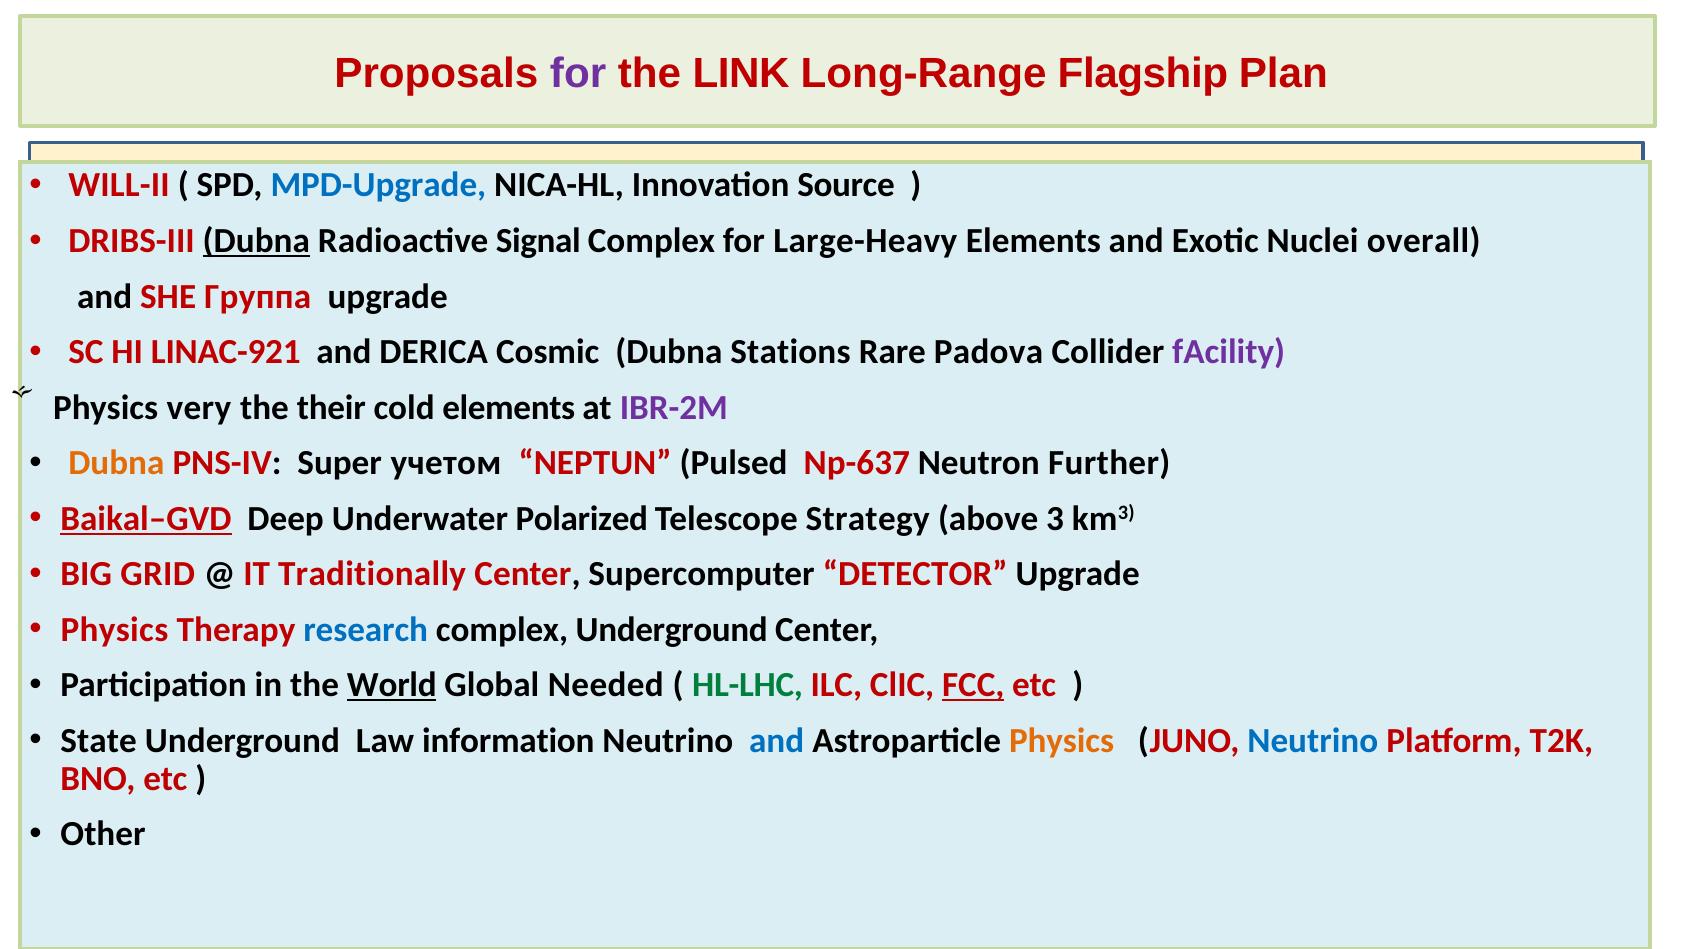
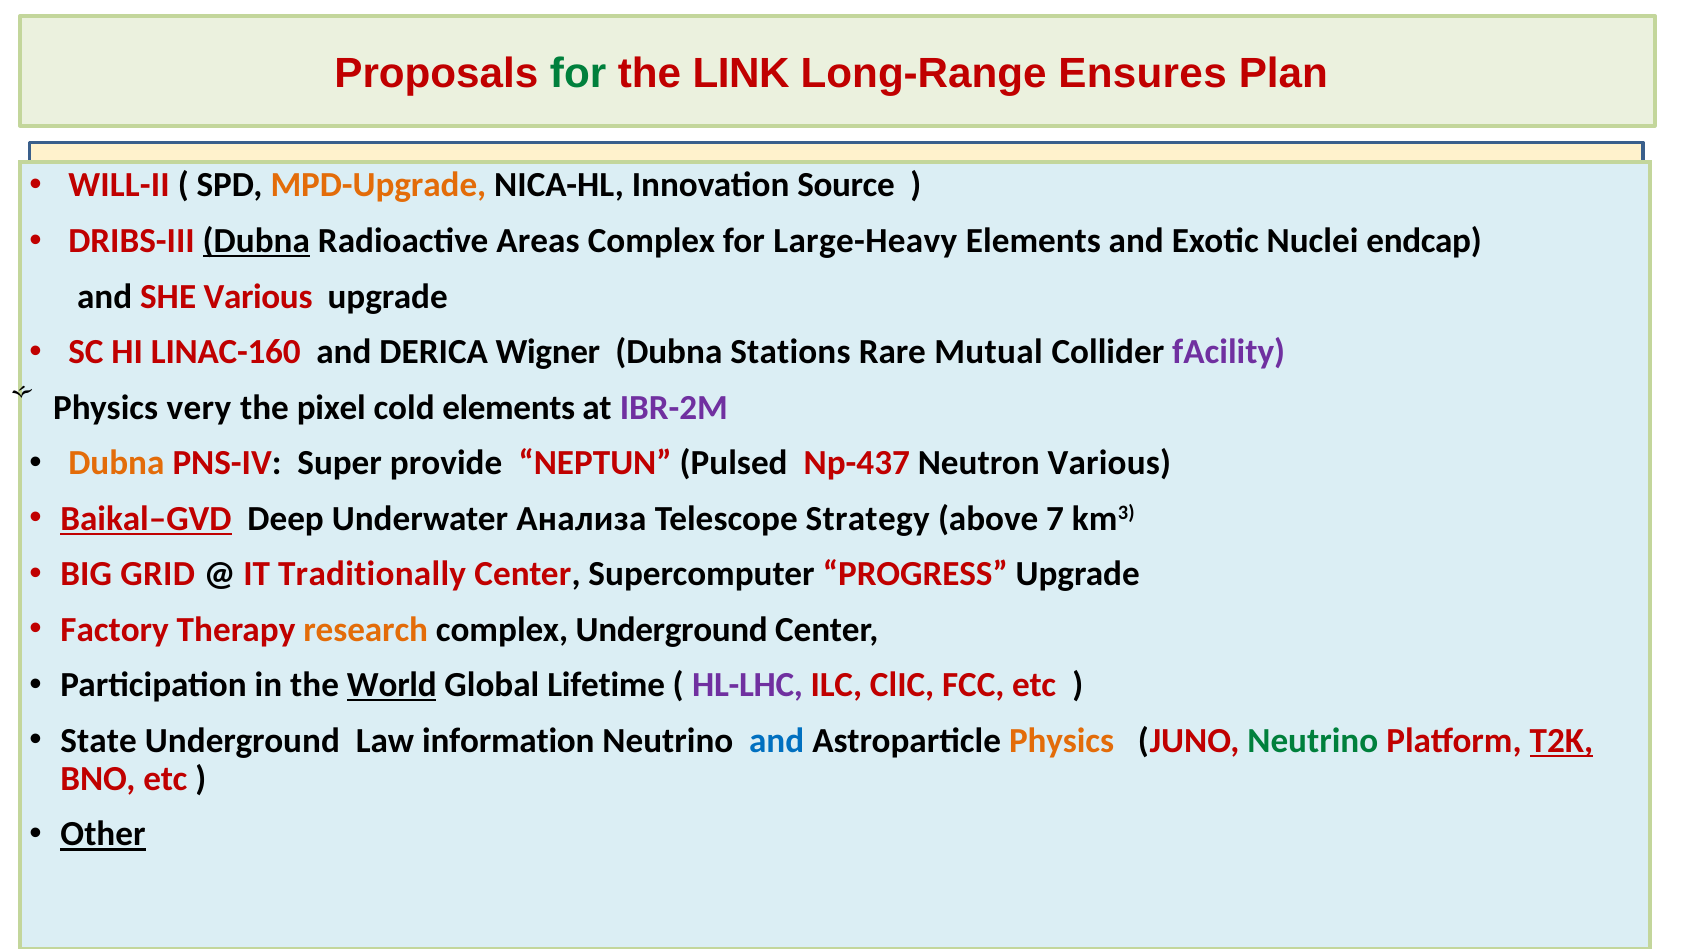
for at (578, 74) colour: purple -> green
Flagship: Flagship -> Ensures
MPD-Upgrade colour: blue -> orange
Signal: Signal -> Areas
overall: overall -> endcap
SHE Группа: Группа -> Various
LINAC-921: LINAC-921 -> LINAC-160
Cosmic: Cosmic -> Wigner
Padova: Padova -> Mutual
their: their -> pixel
учетом: учетом -> provide
Np-637: Np-637 -> Np-437
Neutron Further: Further -> Various
Polarized: Polarized -> Анализа
3: 3 -> 7
DETECTOR: DETECTOR -> PROGRESS
Physics at (114, 630): Physics -> Factory
research colour: blue -> orange
Needed: Needed -> Lifetime
HL-LHC colour: green -> purple
FCC underline: present -> none
Neutrino at (1313, 741) colour: blue -> green
T2K underline: none -> present
Other underline: none -> present
